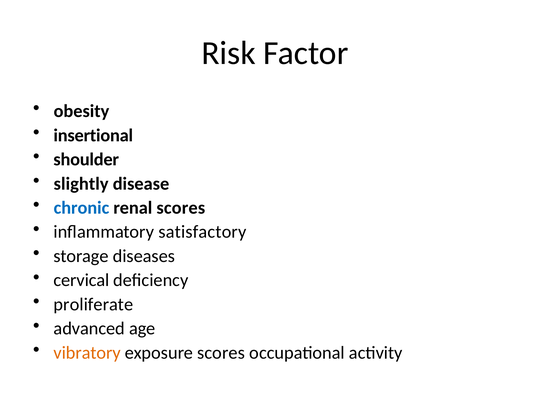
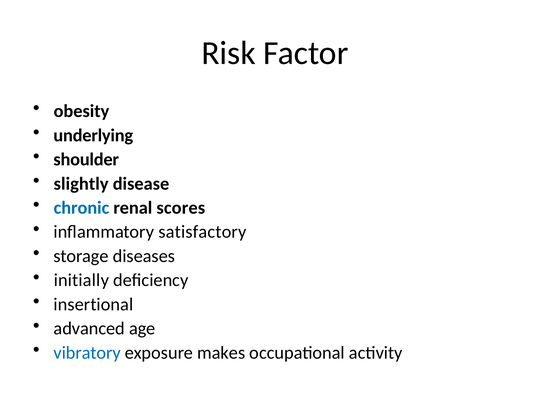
insertional: insertional -> underlying
cervical: cervical -> initially
proliferate: proliferate -> insertional
vibratory colour: orange -> blue
exposure scores: scores -> makes
